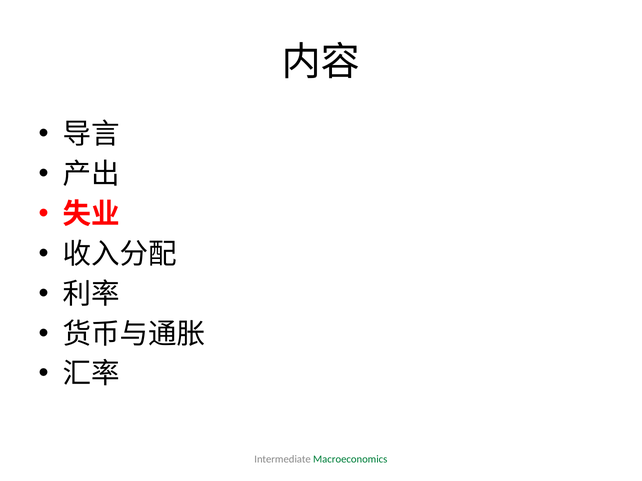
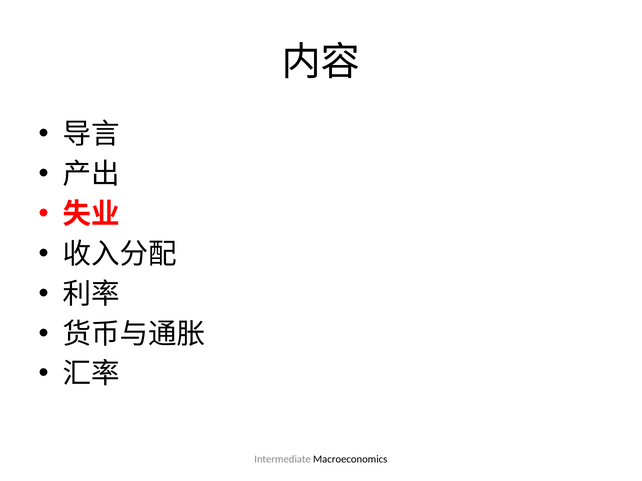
Macroeconomics colour: green -> black
